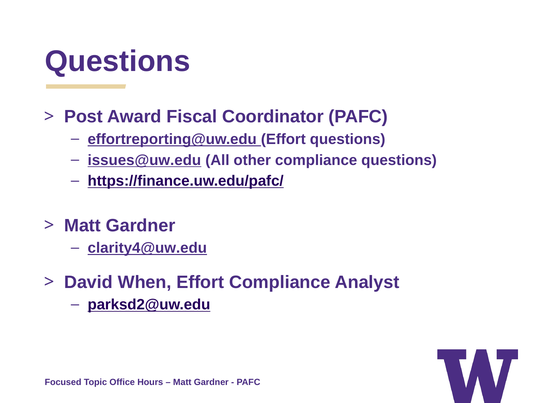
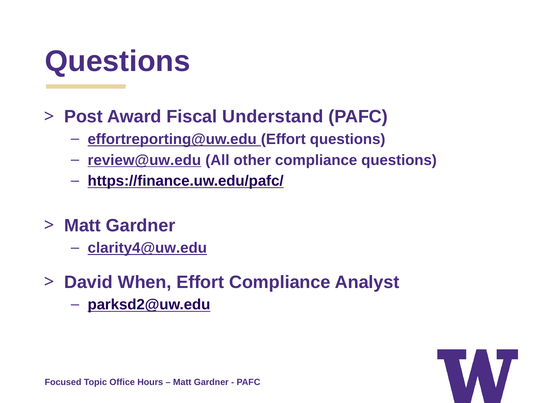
Coordinator: Coordinator -> Understand
issues@uw.edu: issues@uw.edu -> review@uw.edu
